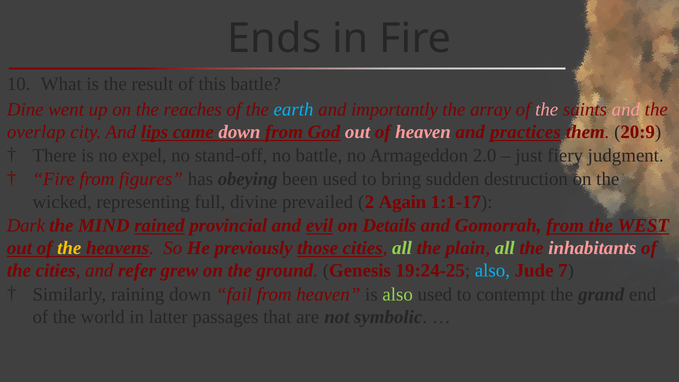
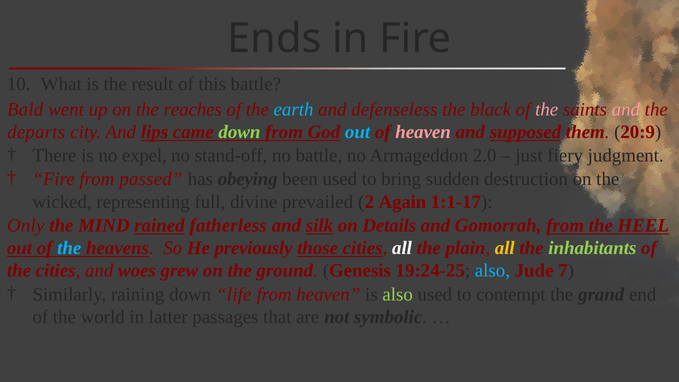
Dine: Dine -> Bald
importantly: importantly -> defenseless
array: array -> black
overlap: overlap -> departs
down at (239, 132) colour: pink -> light green
out at (358, 132) colour: pink -> light blue
practices: practices -> supposed
figures: figures -> passed
Dark: Dark -> Only
provincial: provincial -> fatherless
evil: evil -> silk
WEST: WEST -> HEEL
the at (69, 248) colour: yellow -> light blue
all at (402, 248) colour: light green -> white
all at (505, 248) colour: light green -> yellow
inhabitants colour: pink -> light green
refer: refer -> woes
fail: fail -> life
